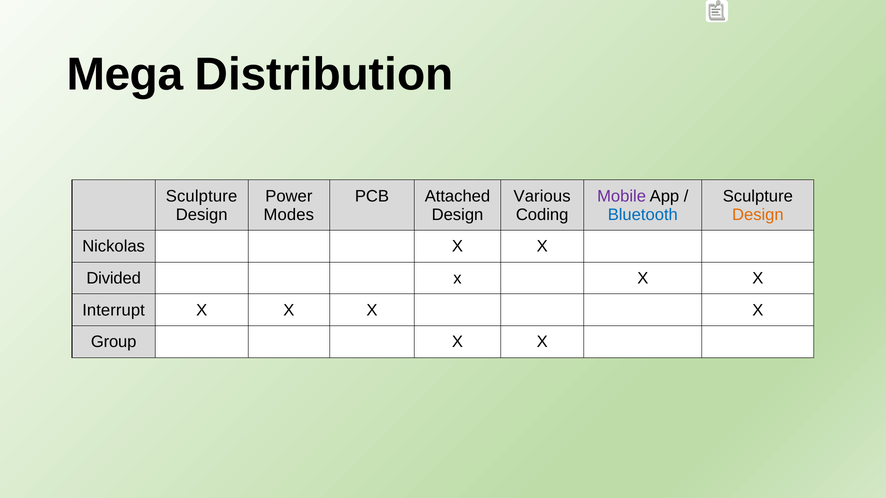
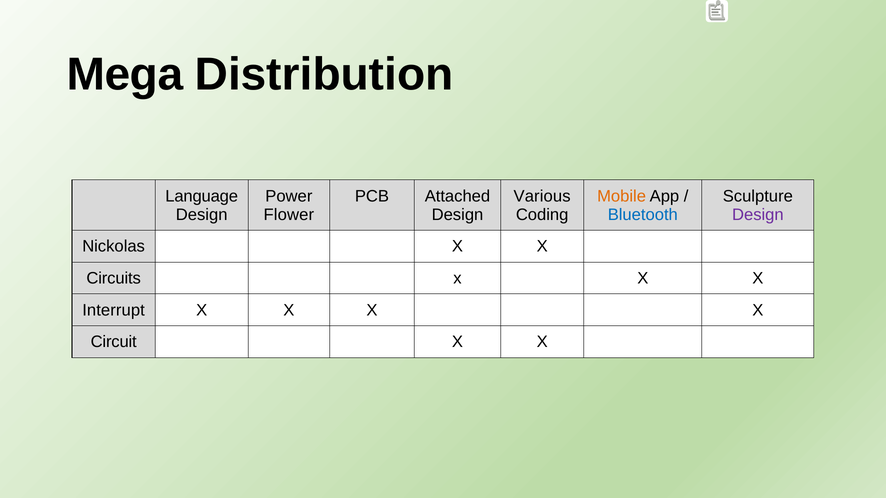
Sculpture at (202, 196): Sculpture -> Language
Mobile colour: purple -> orange
Modes: Modes -> Flower
Design at (758, 215) colour: orange -> purple
Divided: Divided -> Circuits
Group: Group -> Circuit
